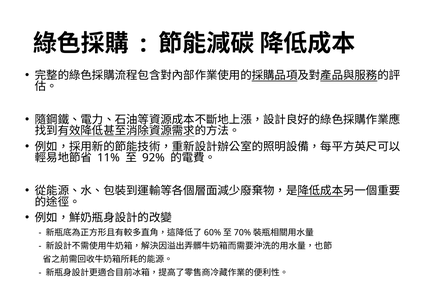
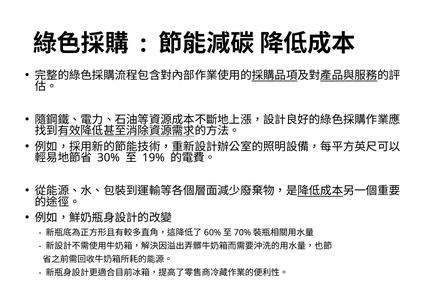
11%: 11% -> 30%
92%: 92% -> 19%
